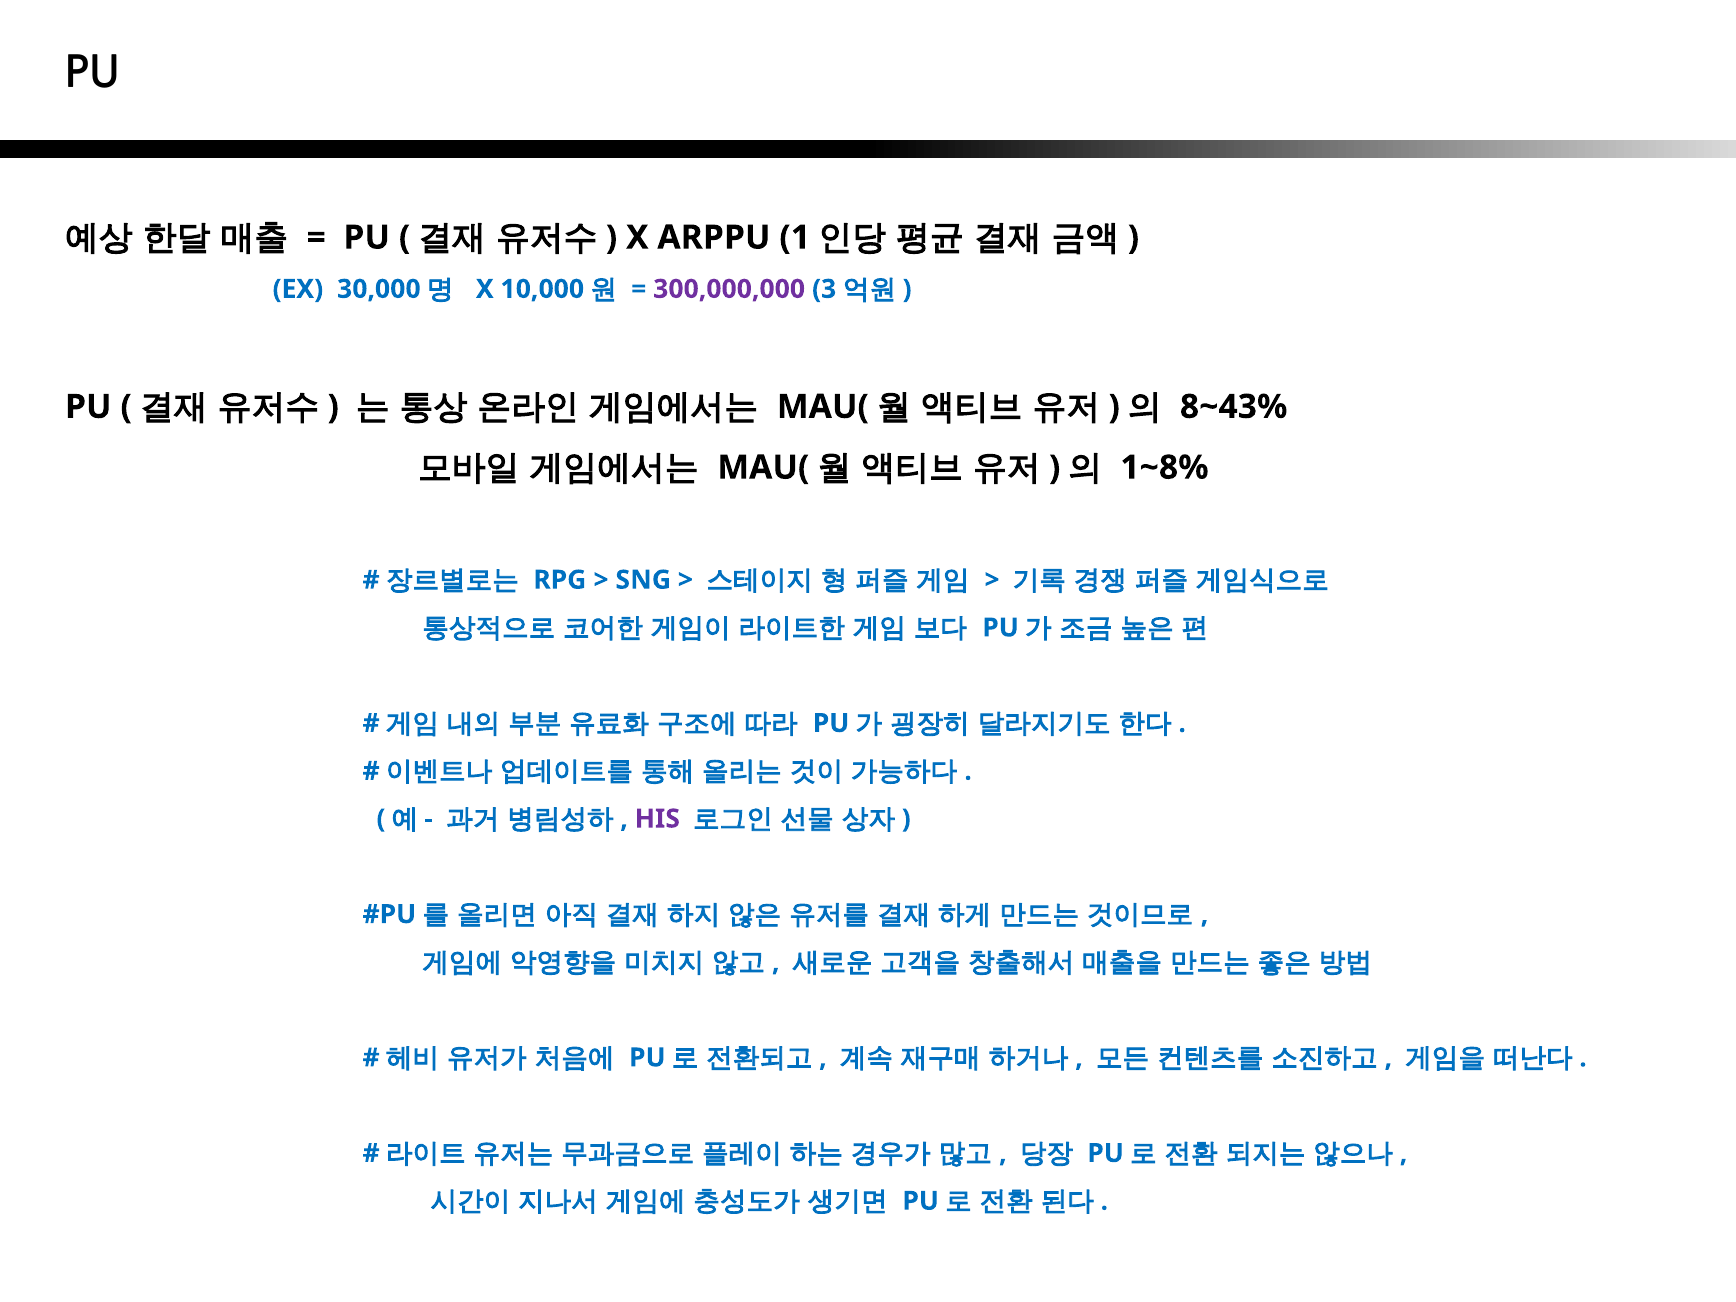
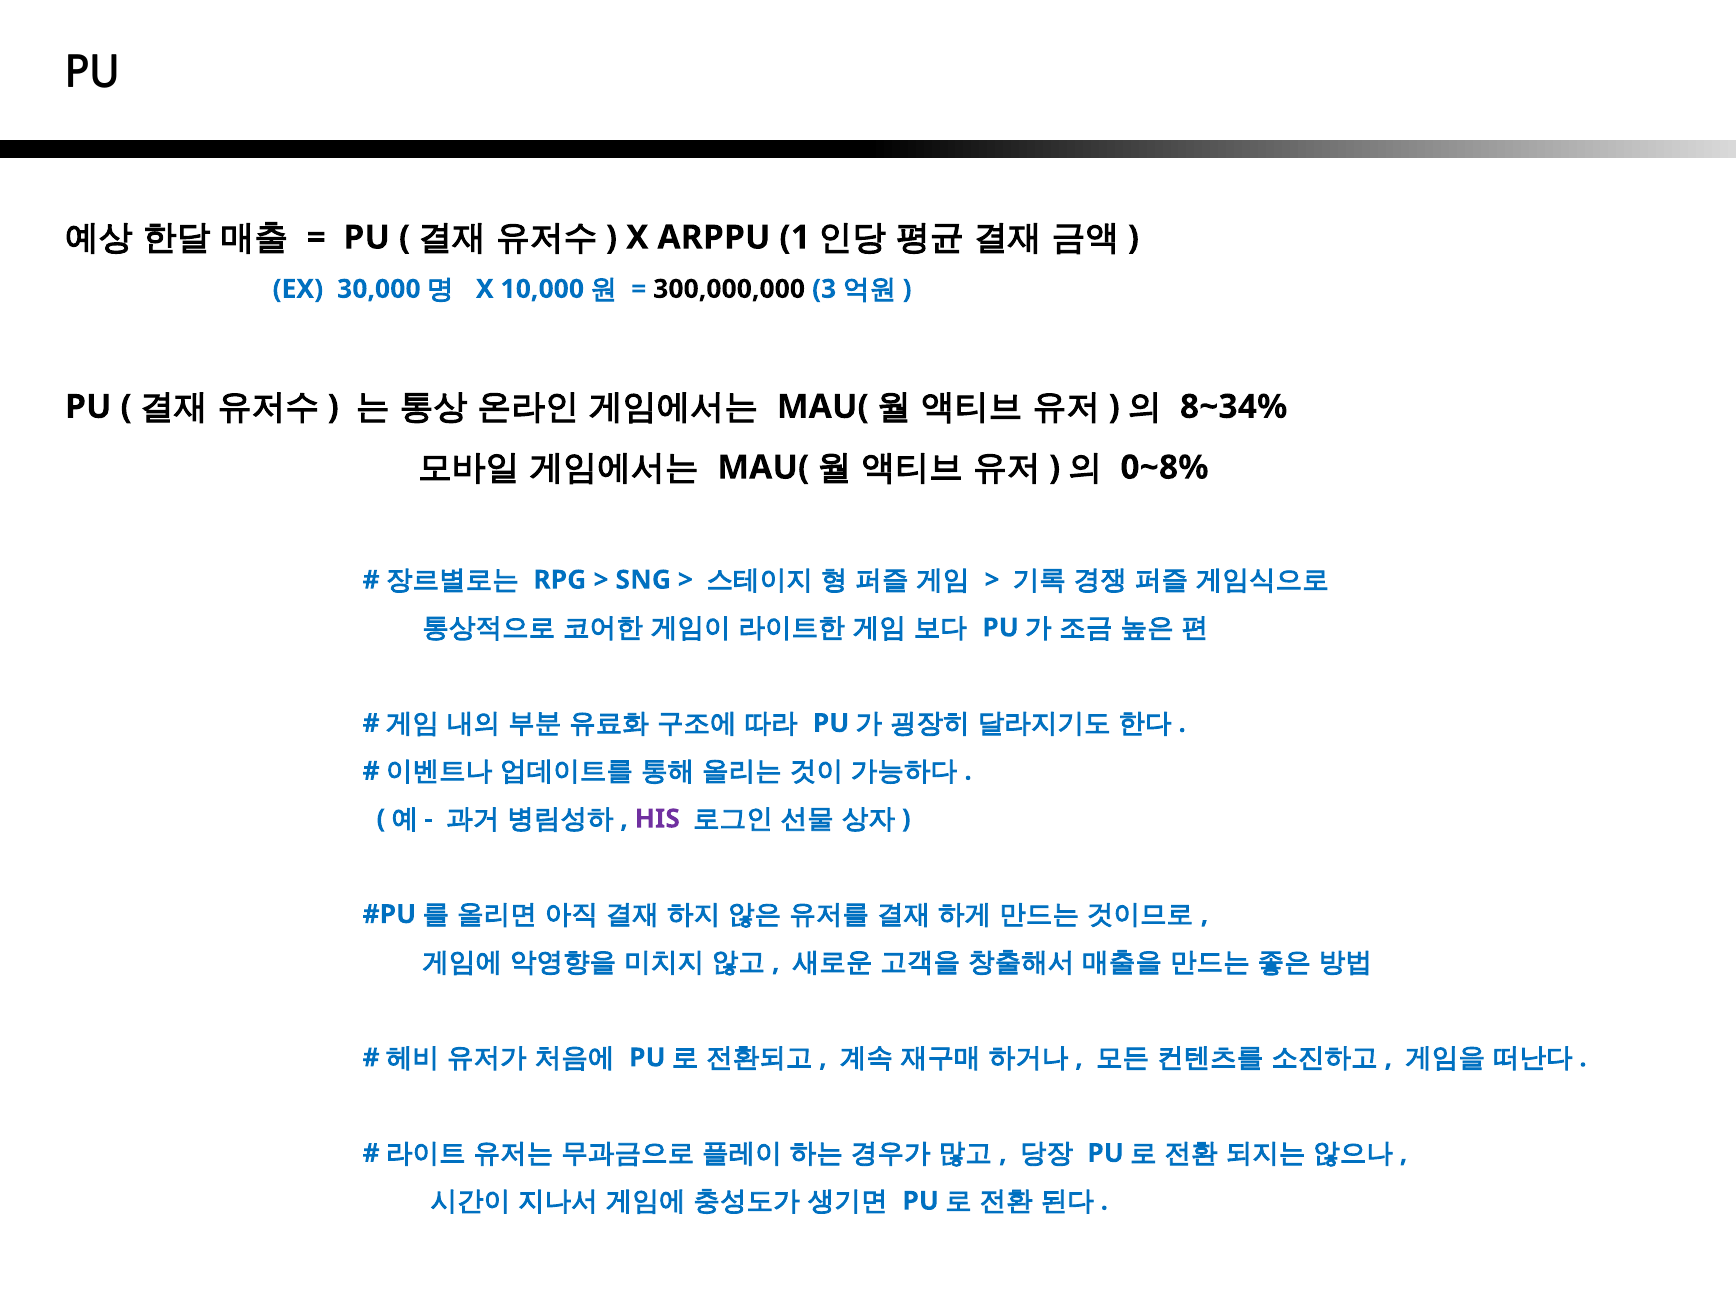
300,000,000 colour: purple -> black
8~43%: 8~43% -> 8~34%
1~8%: 1~8% -> 0~8%
